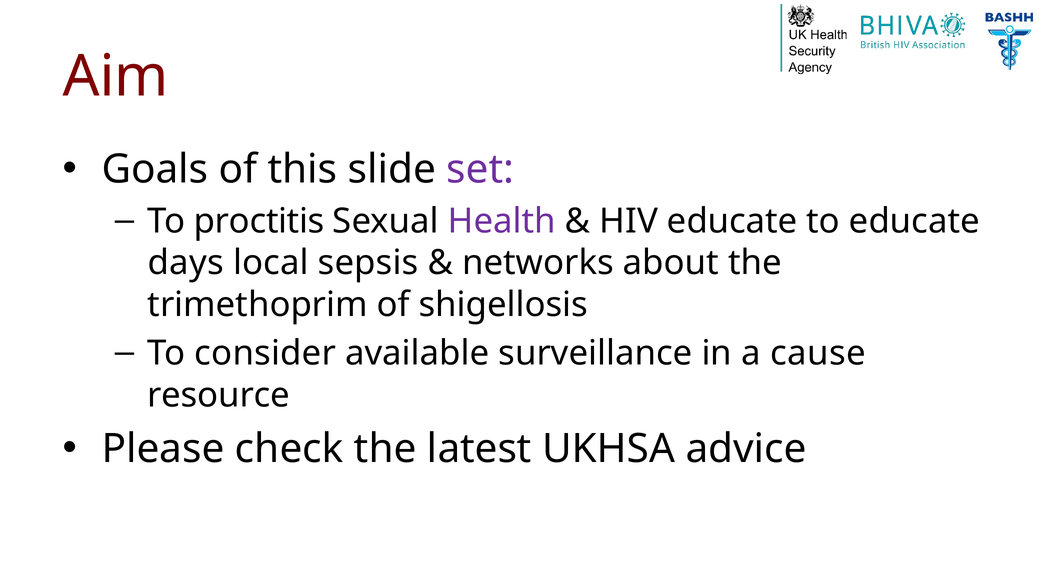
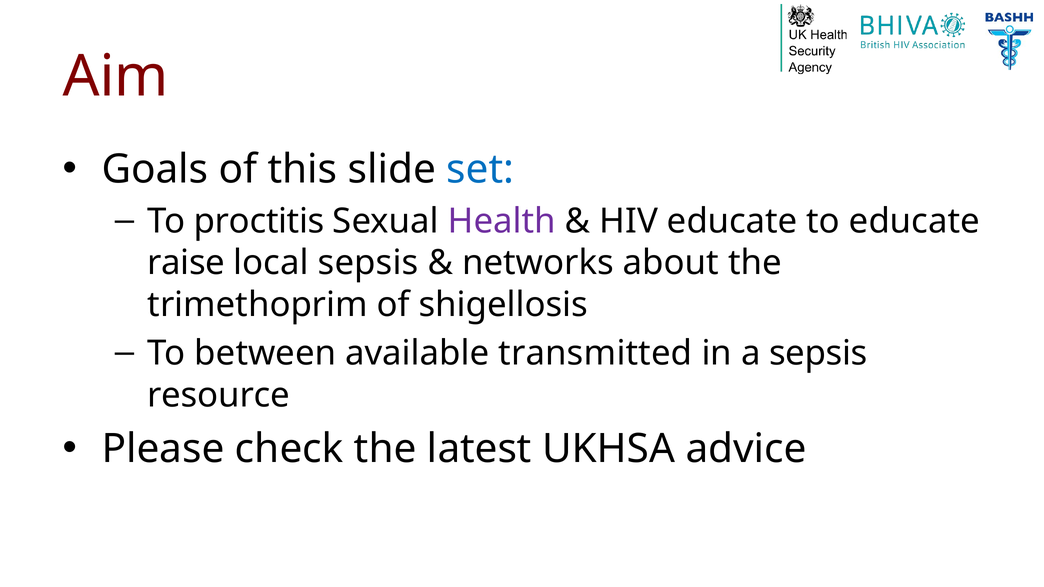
set colour: purple -> blue
days: days -> raise
consider: consider -> between
surveillance: surveillance -> transmitted
a cause: cause -> sepsis
